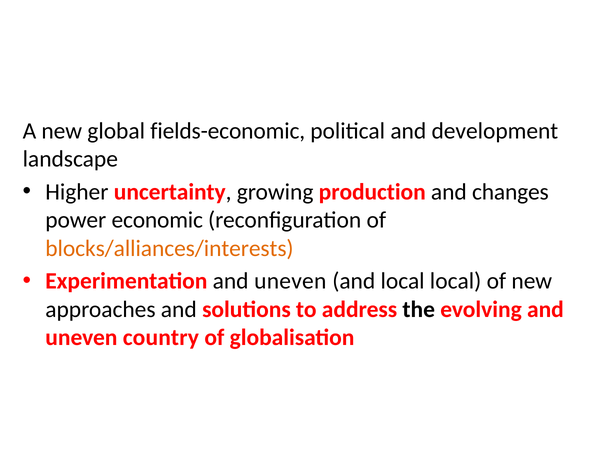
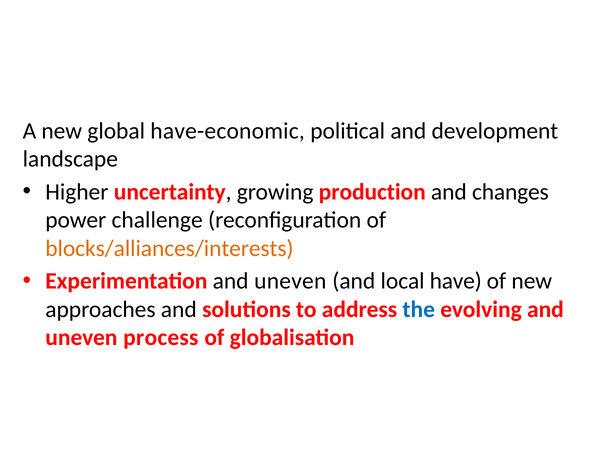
fields-economic: fields-economic -> have-economic
economic: economic -> challenge
local local: local -> have
the colour: black -> blue
country: country -> process
